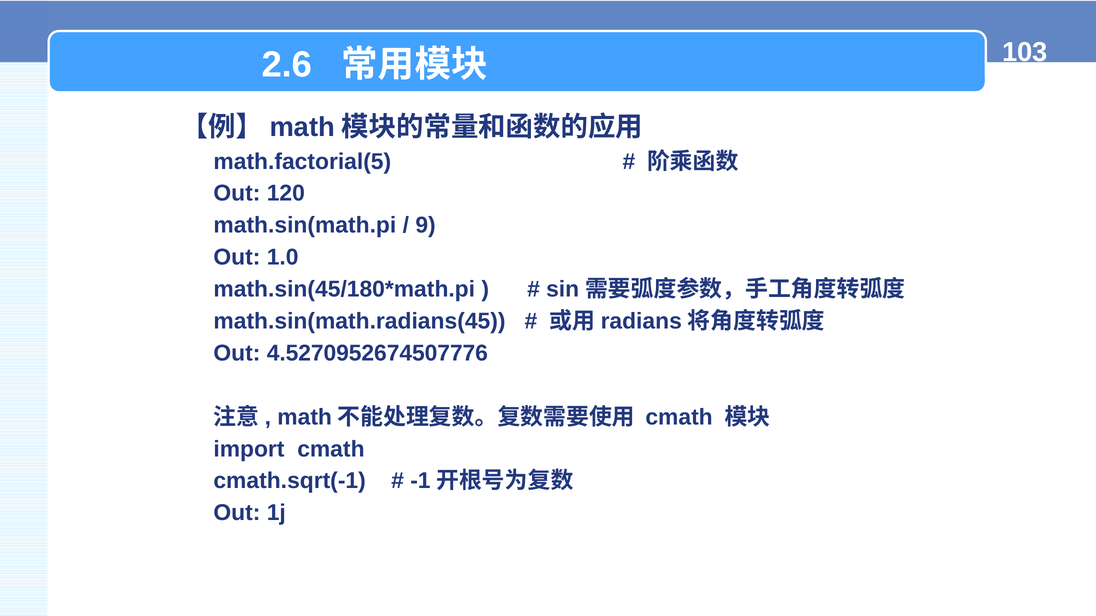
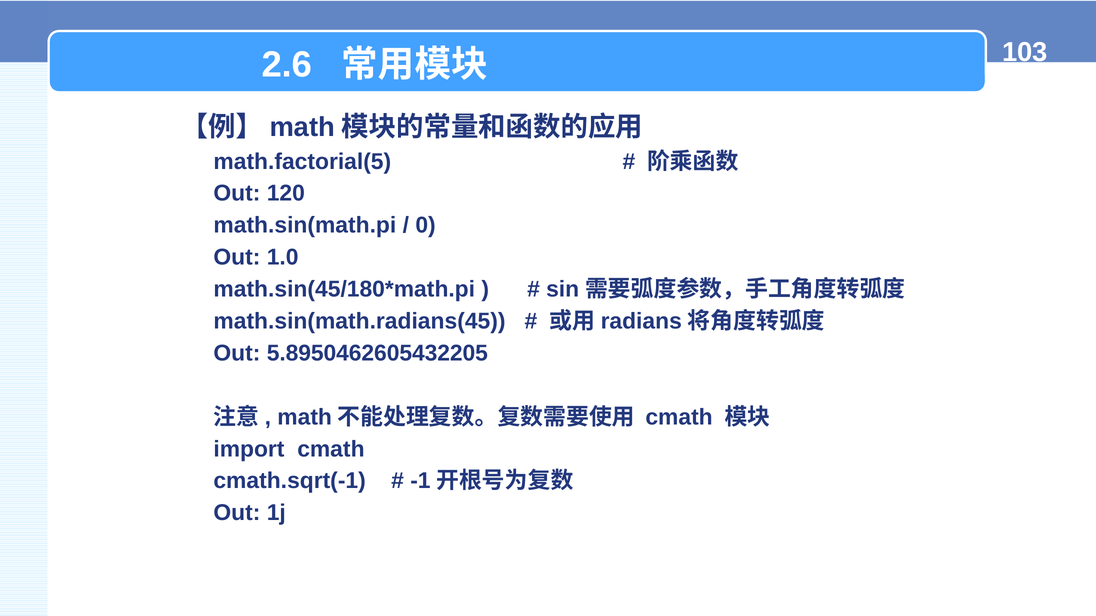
9: 9 -> 0
4.5270952674507776: 4.5270952674507776 -> 5.8950462605432205
